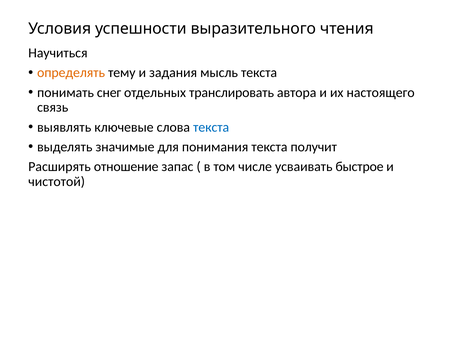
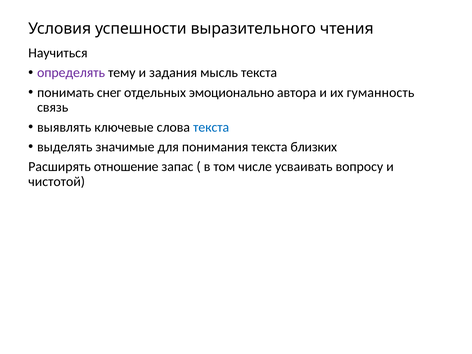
определять colour: orange -> purple
транслировать: транслировать -> эмоционально
настоящего: настоящего -> гуманность
получит: получит -> близких
быстрое: быстрое -> вопросу
